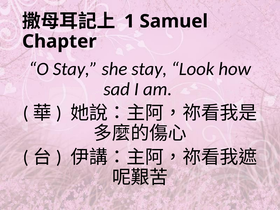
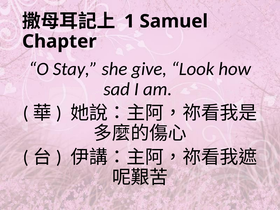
she stay: stay -> give
